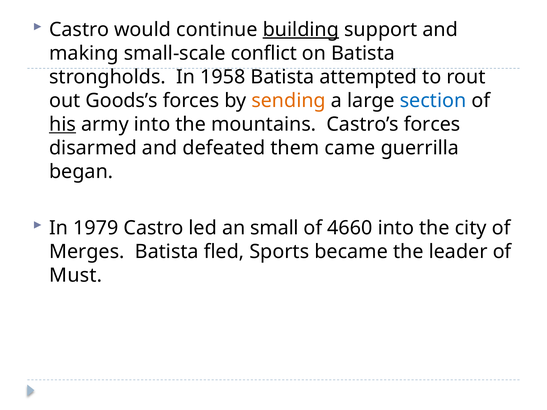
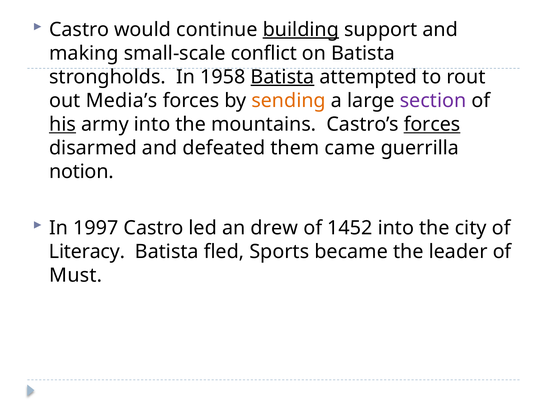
Batista at (283, 77) underline: none -> present
Goods’s: Goods’s -> Media’s
section colour: blue -> purple
forces at (432, 124) underline: none -> present
began: began -> notion
1979: 1979 -> 1997
small: small -> drew
4660: 4660 -> 1452
Merges: Merges -> Literacy
